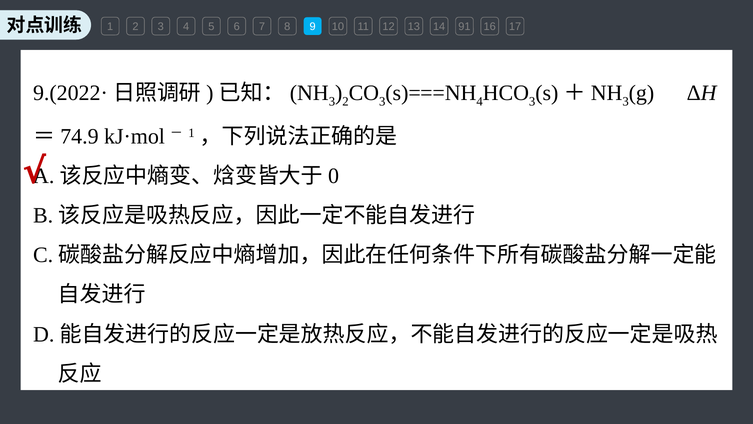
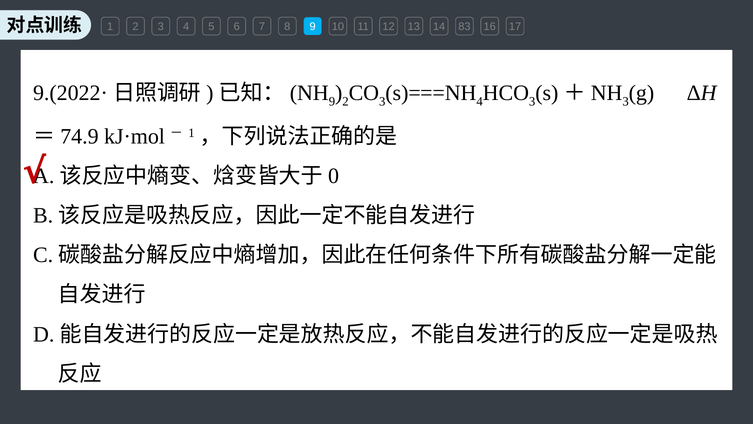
91: 91 -> 83
3 at (332, 102): 3 -> 9
